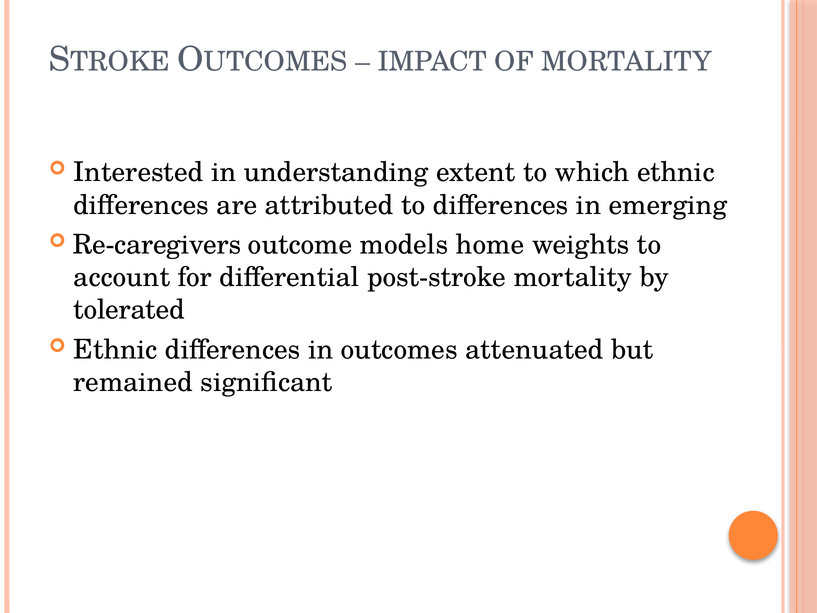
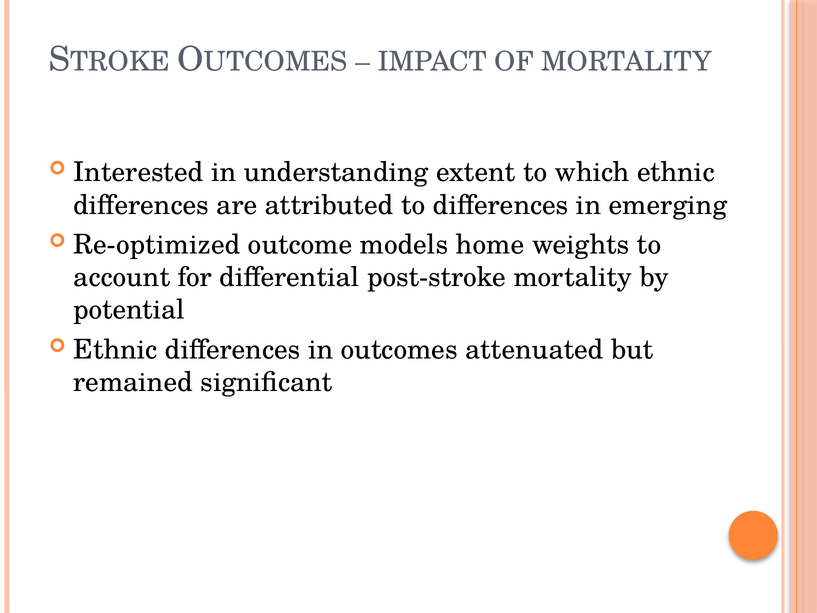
Re-caregivers: Re-caregivers -> Re-optimized
tolerated: tolerated -> potential
